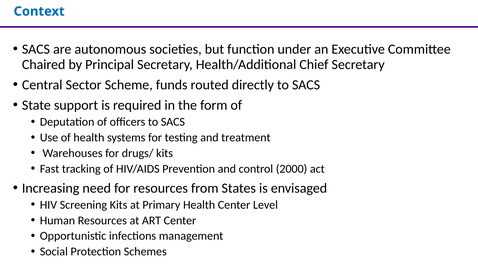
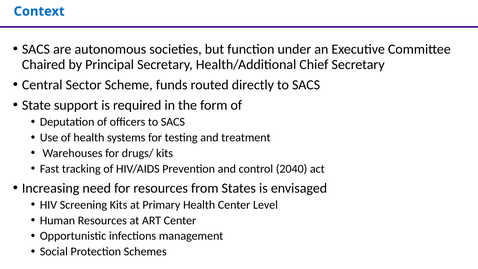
2000: 2000 -> 2040
